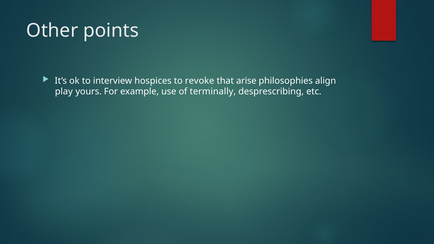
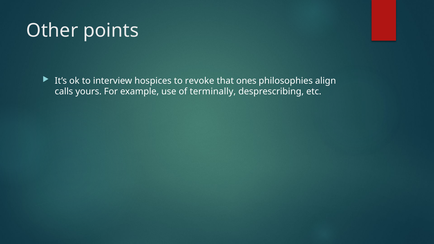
arise: arise -> ones
play: play -> calls
